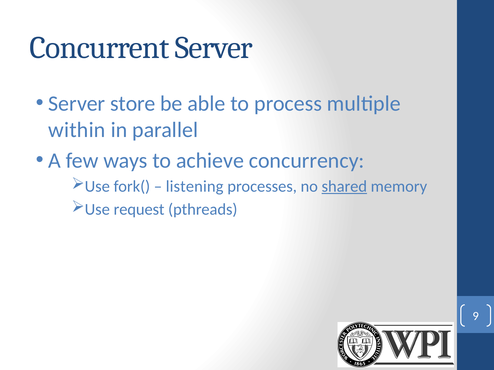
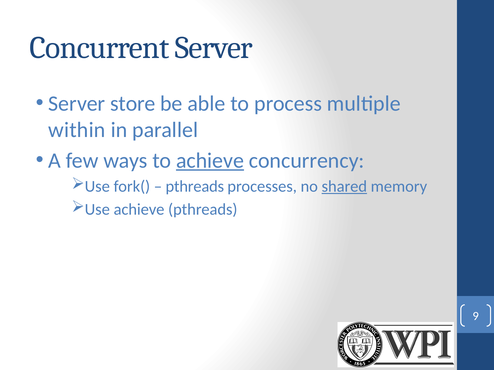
achieve at (210, 161) underline: none -> present
listening at (195, 187): listening -> pthreads
Use request: request -> achieve
